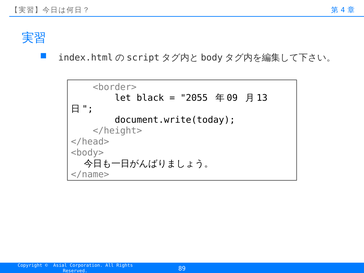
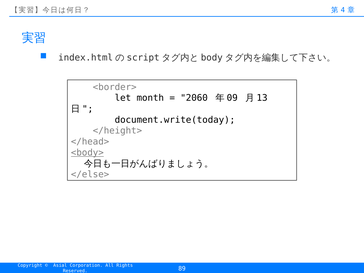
black: black -> month
2055: 2055 -> 2060
<body> underline: none -> present
</name>: </name> -> </else>
